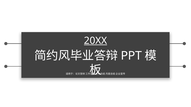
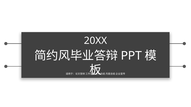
20XX underline: present -> none
